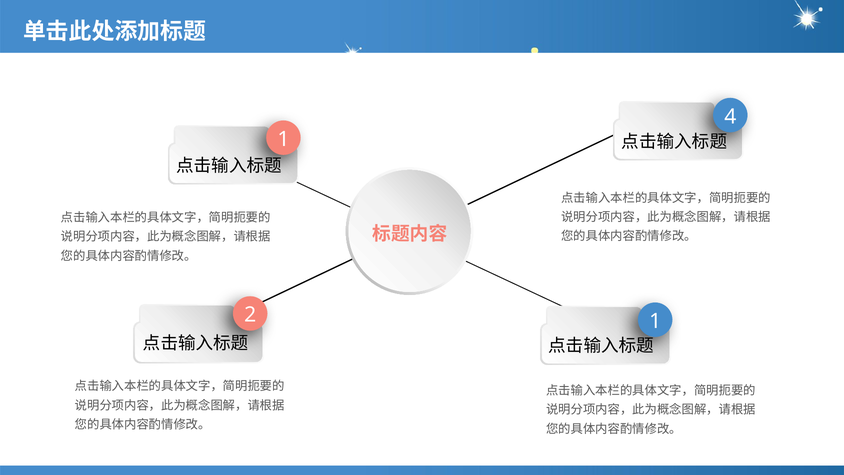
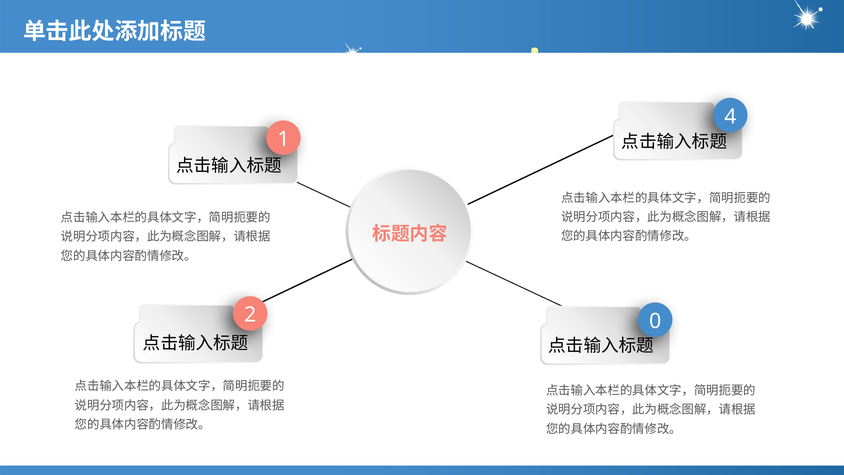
2 1: 1 -> 0
